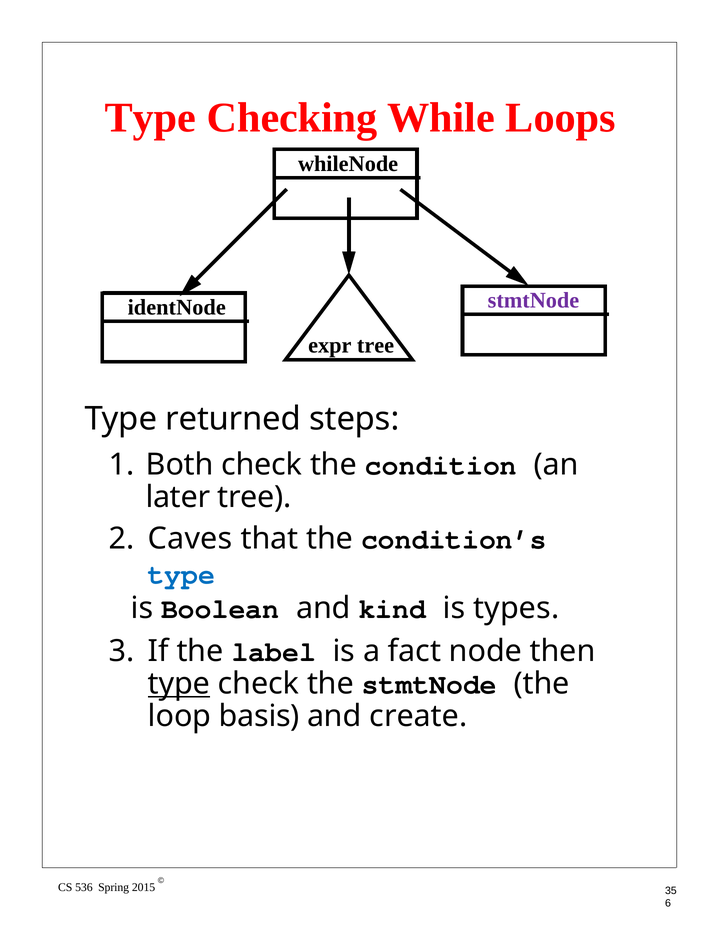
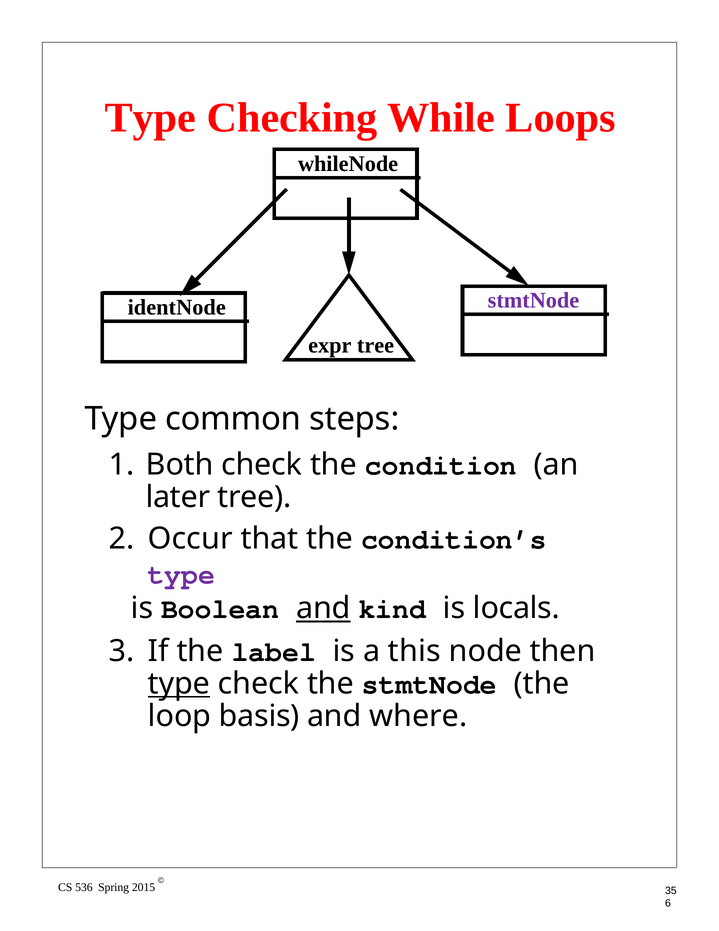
returned: returned -> common
Caves: Caves -> Occur
type at (181, 574) colour: blue -> purple
and at (323, 608) underline: none -> present
types: types -> locals
fact: fact -> this
create: create -> where
